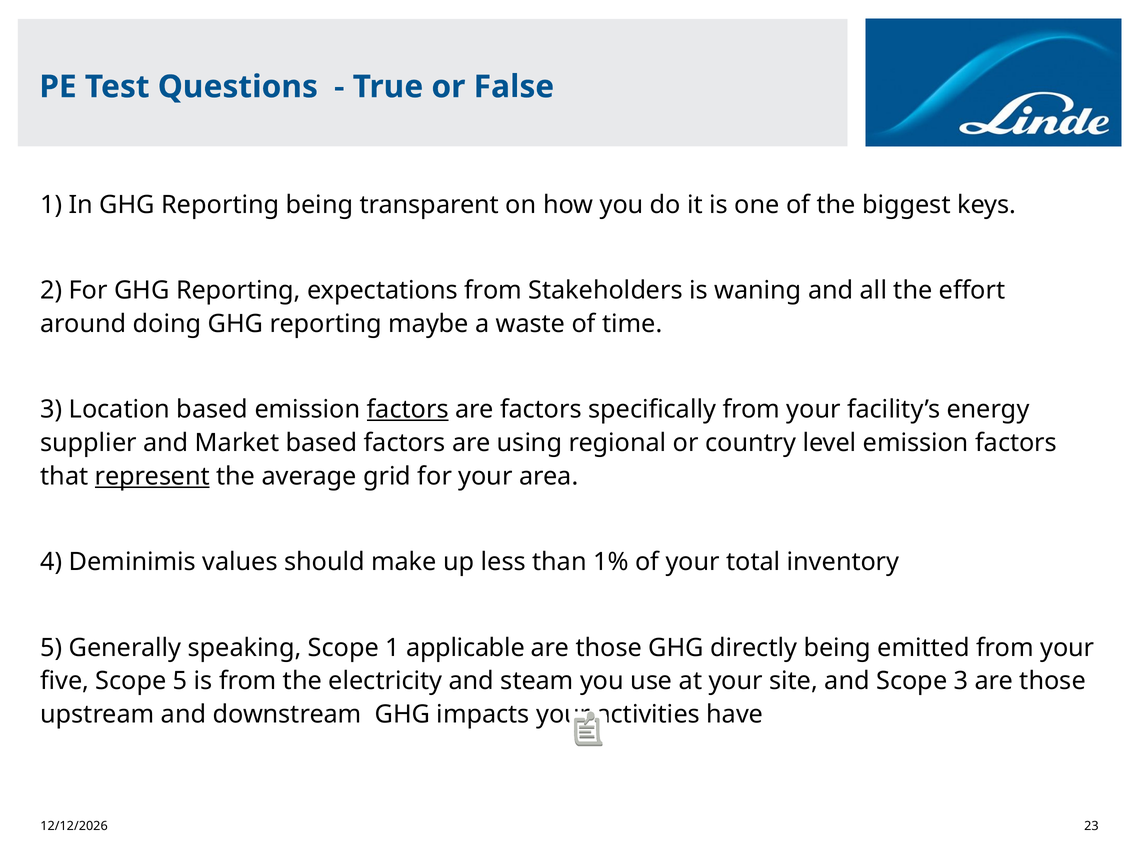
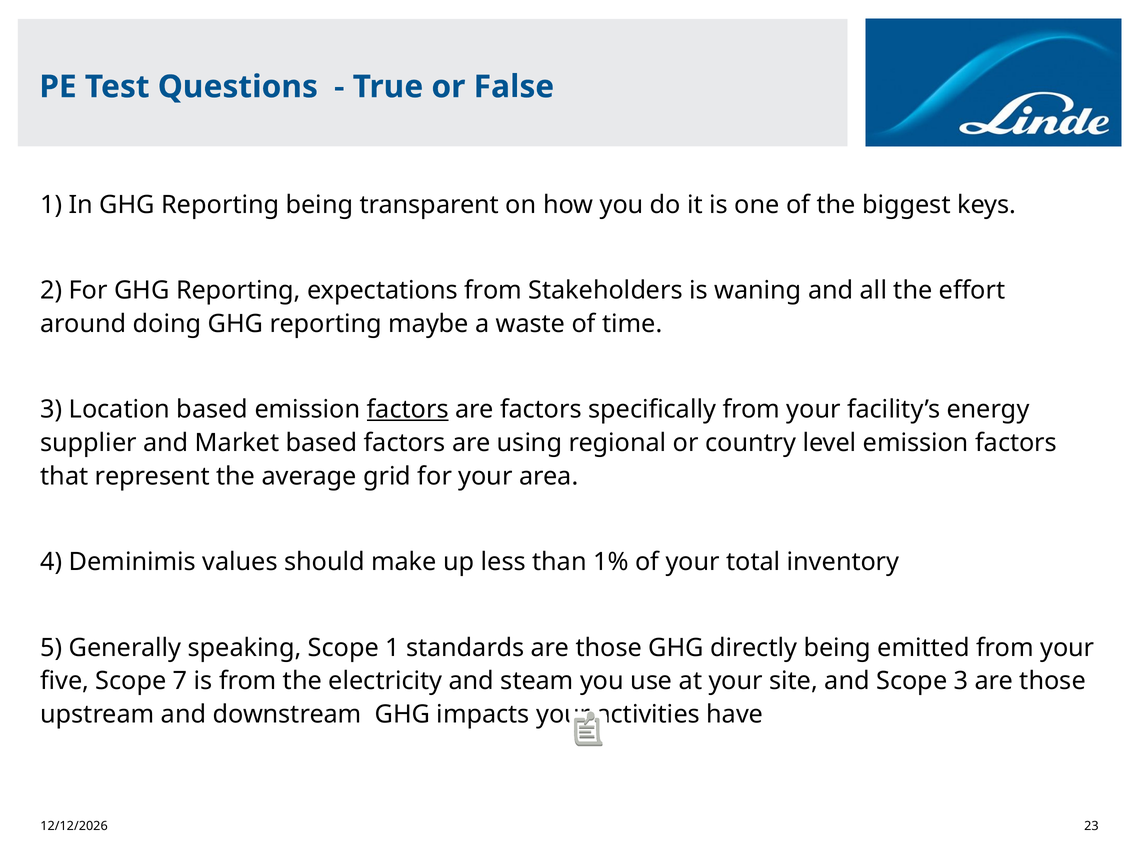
represent underline: present -> none
applicable: applicable -> standards
Scope 5: 5 -> 7
